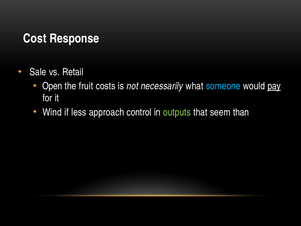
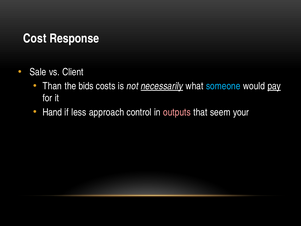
Retail: Retail -> Client
Open: Open -> Than
fruit: fruit -> bids
necessarily underline: none -> present
Wind: Wind -> Hand
outputs colour: light green -> pink
than: than -> your
